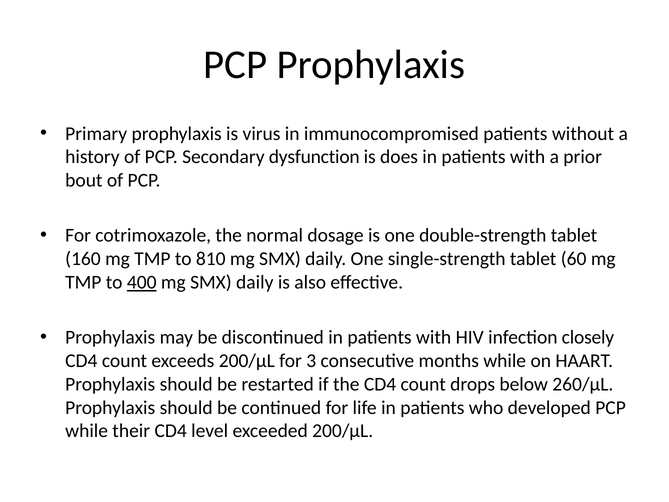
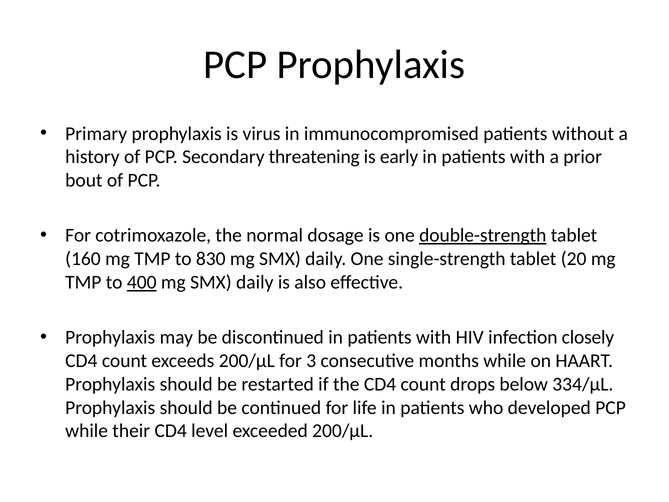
dysfunction: dysfunction -> threatening
does: does -> early
double-strength underline: none -> present
810: 810 -> 830
60: 60 -> 20
260/µL: 260/µL -> 334/µL
